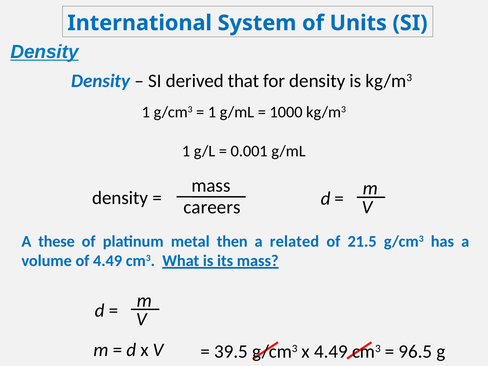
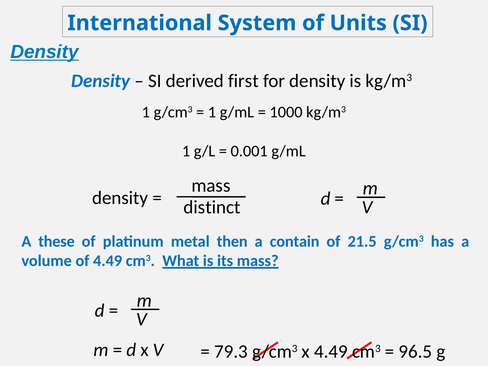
that: that -> first
careers: careers -> distinct
related: related -> contain
39.5: 39.5 -> 79.3
